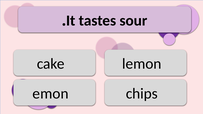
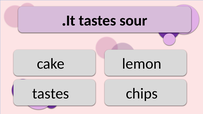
emon at (51, 94): emon -> tastes
